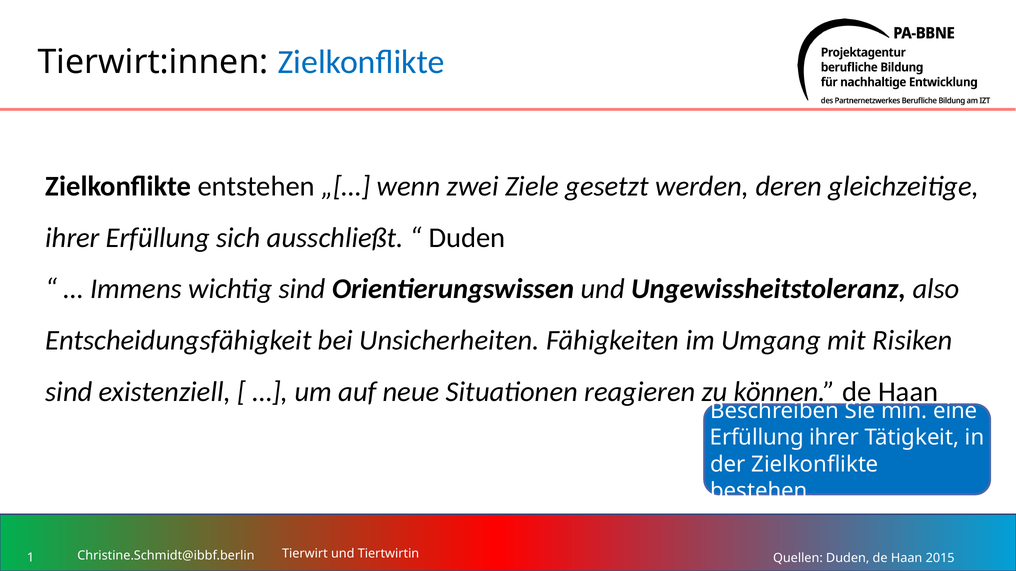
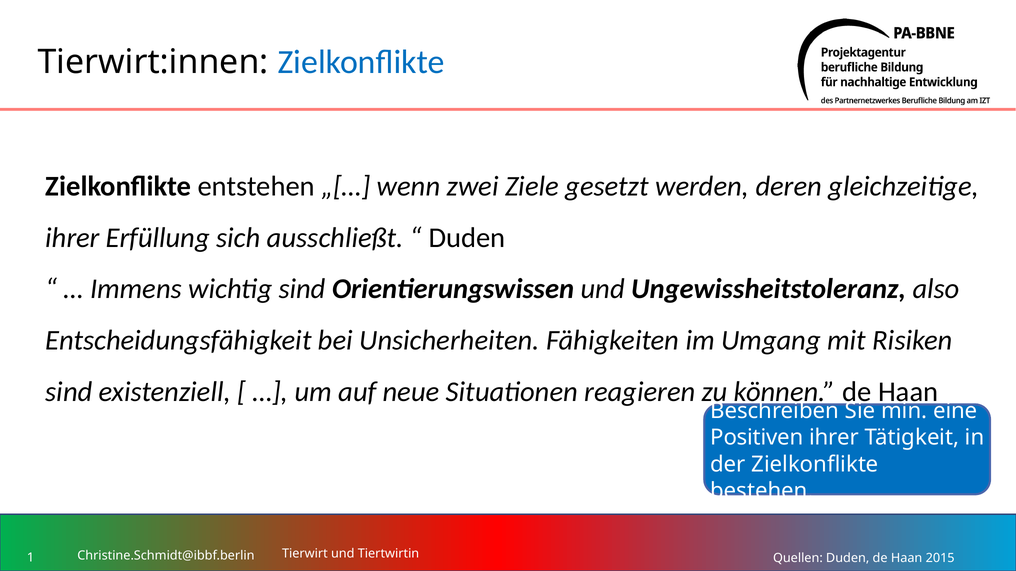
Erfüllung at (757, 438): Erfüllung -> Positiven
